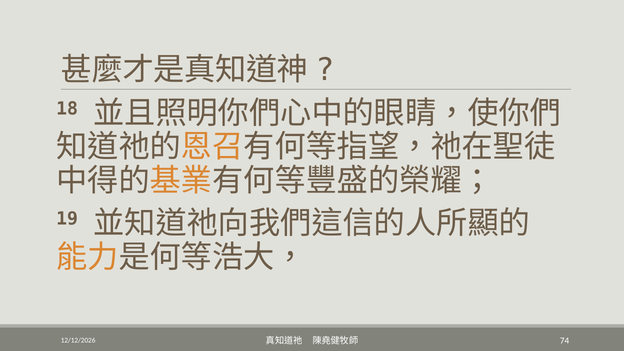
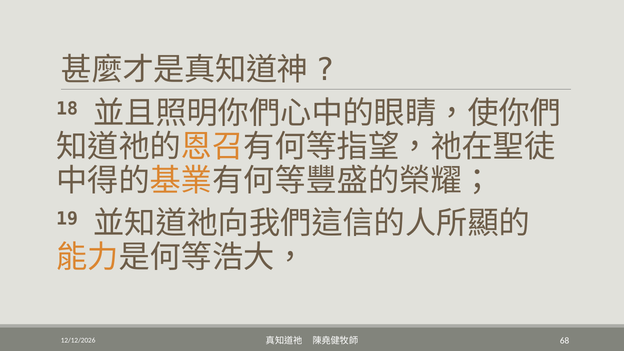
74: 74 -> 68
